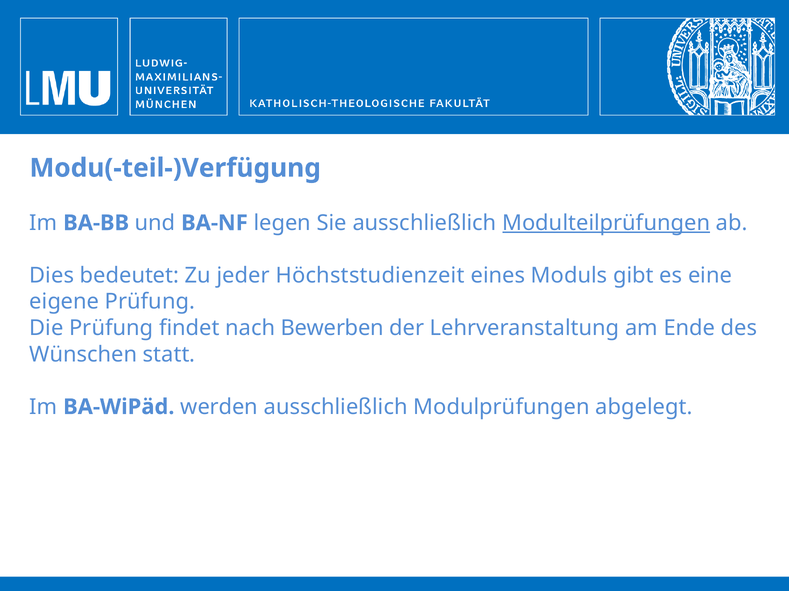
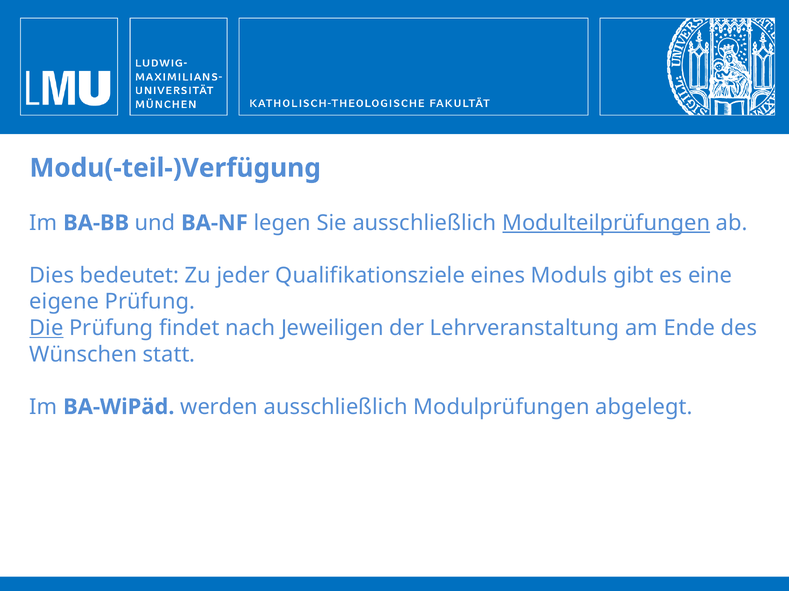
Höchststudienzeit: Höchststudienzeit -> Qualifikationsziele
Die underline: none -> present
Bewerben: Bewerben -> Jeweiligen
